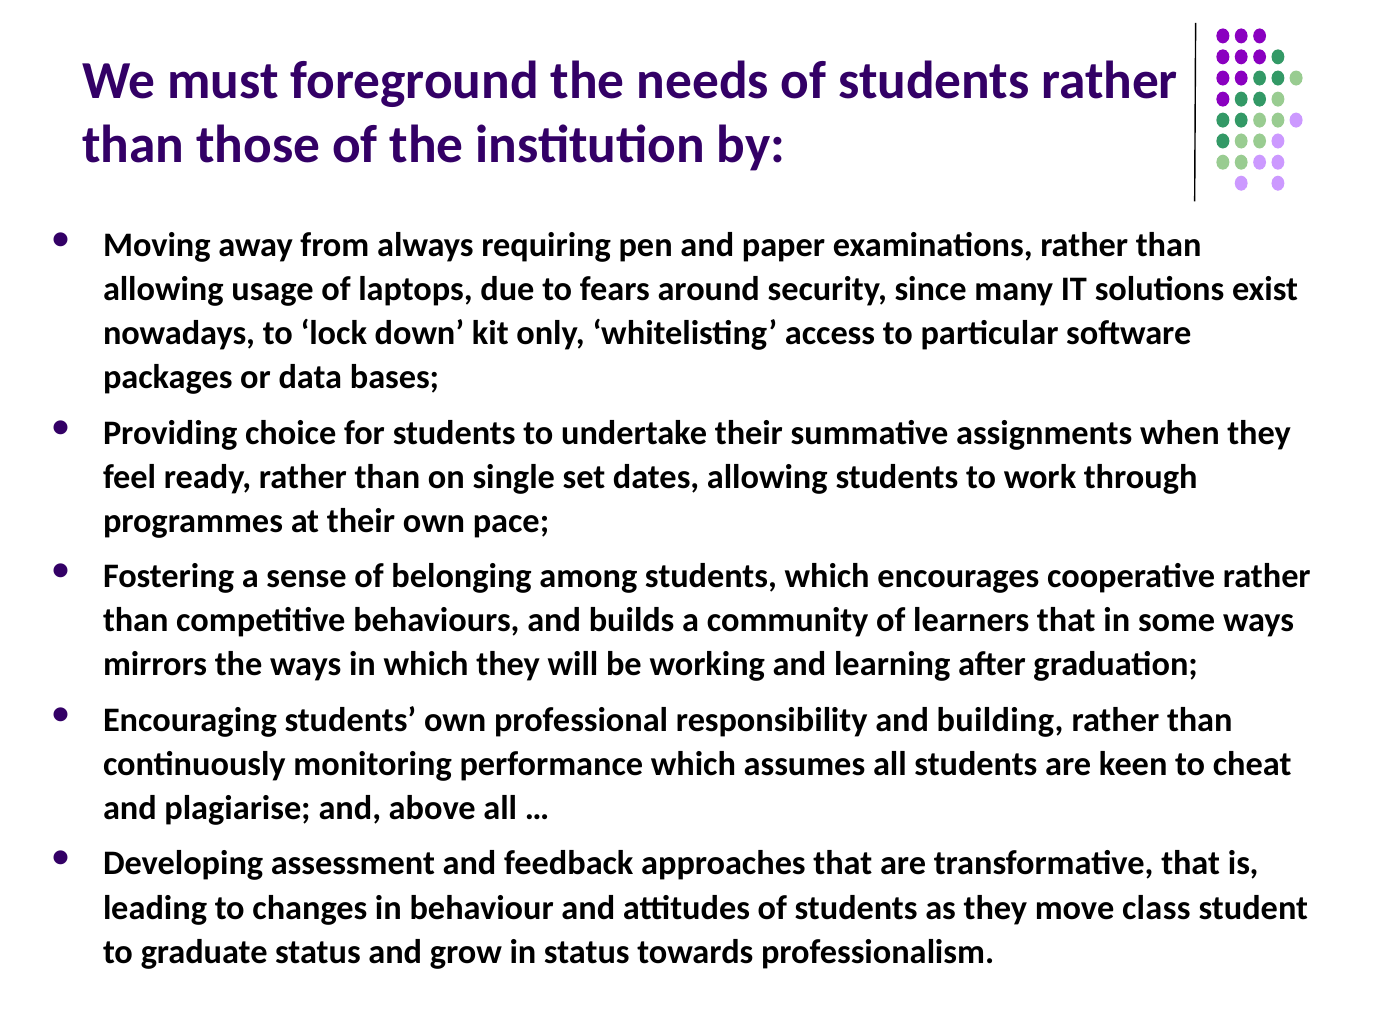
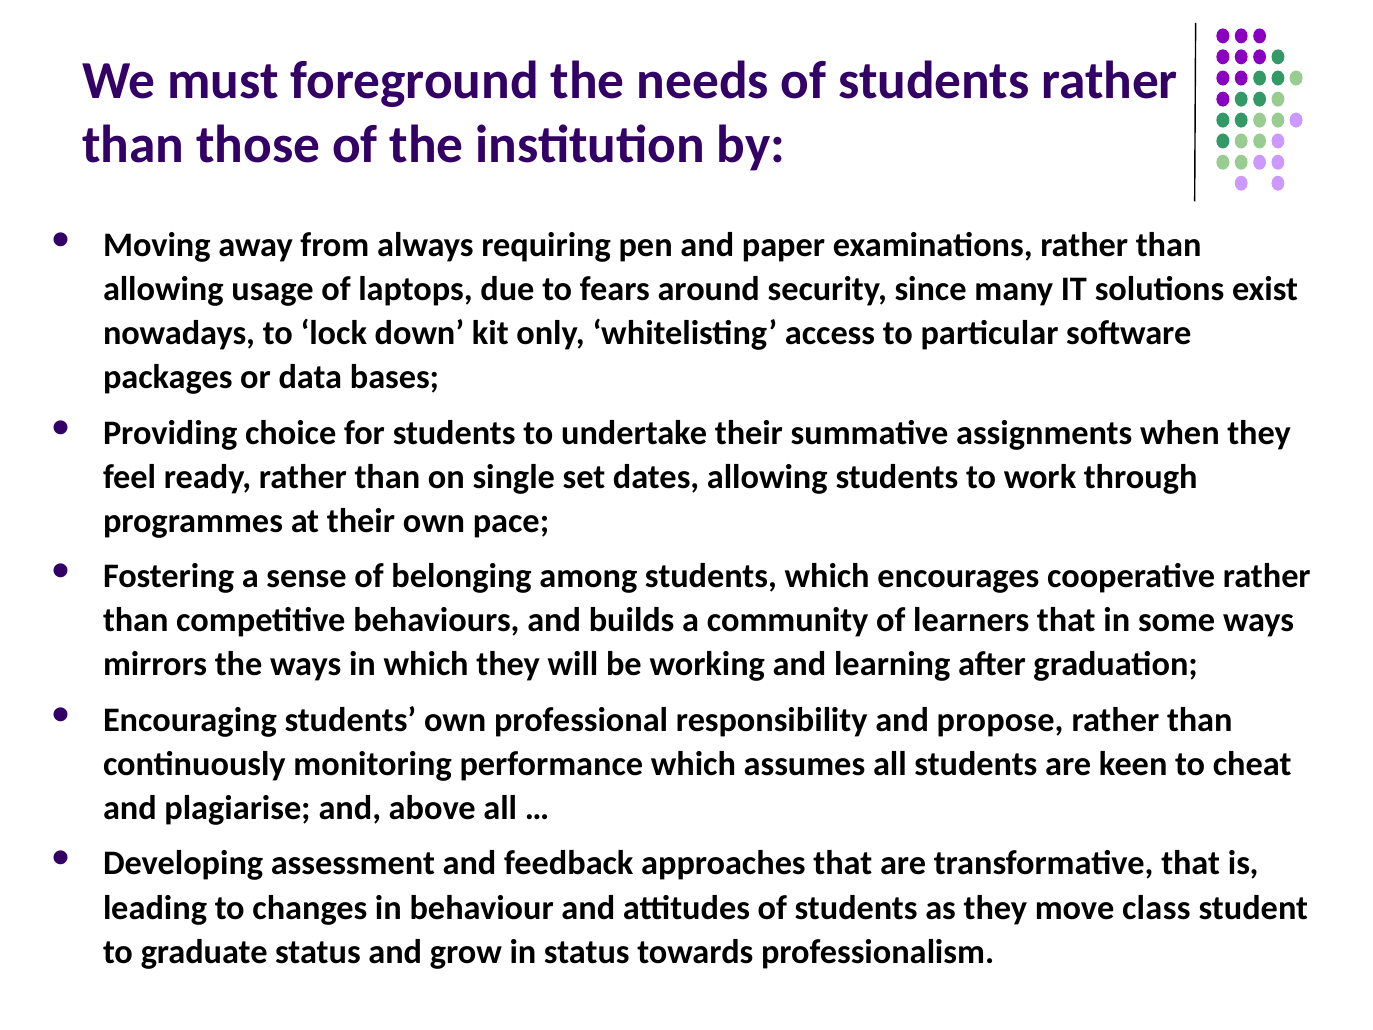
building: building -> propose
